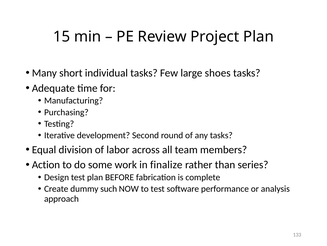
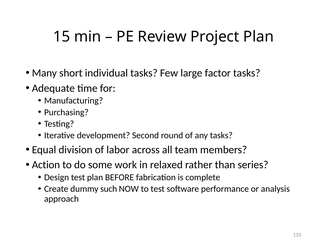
shoes: shoes -> factor
finalize: finalize -> relaxed
